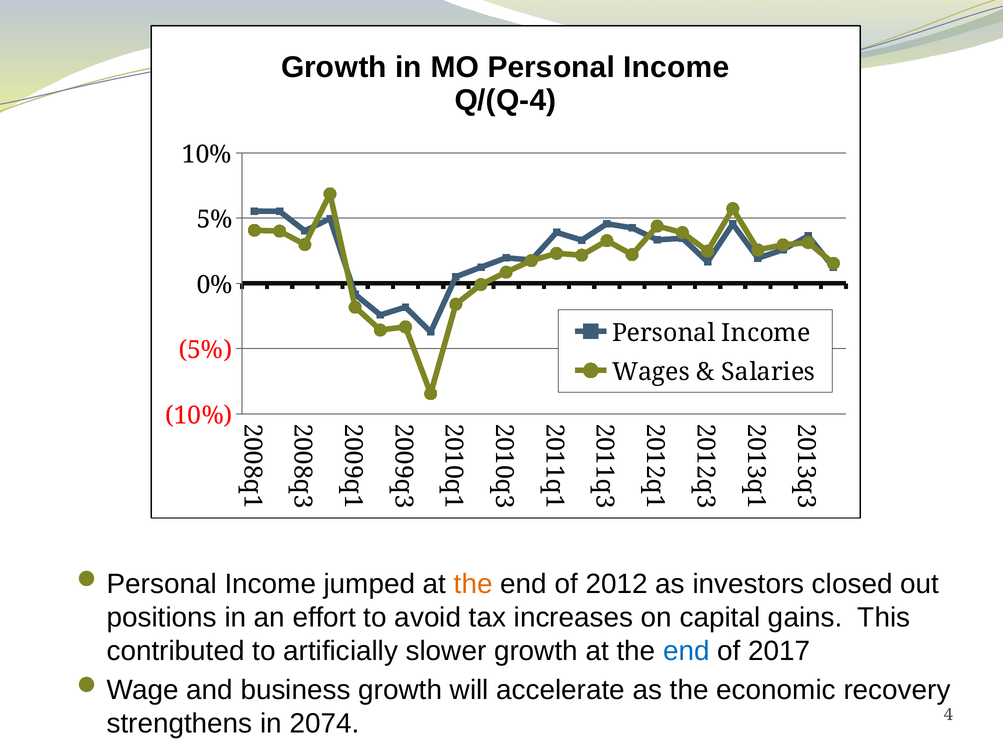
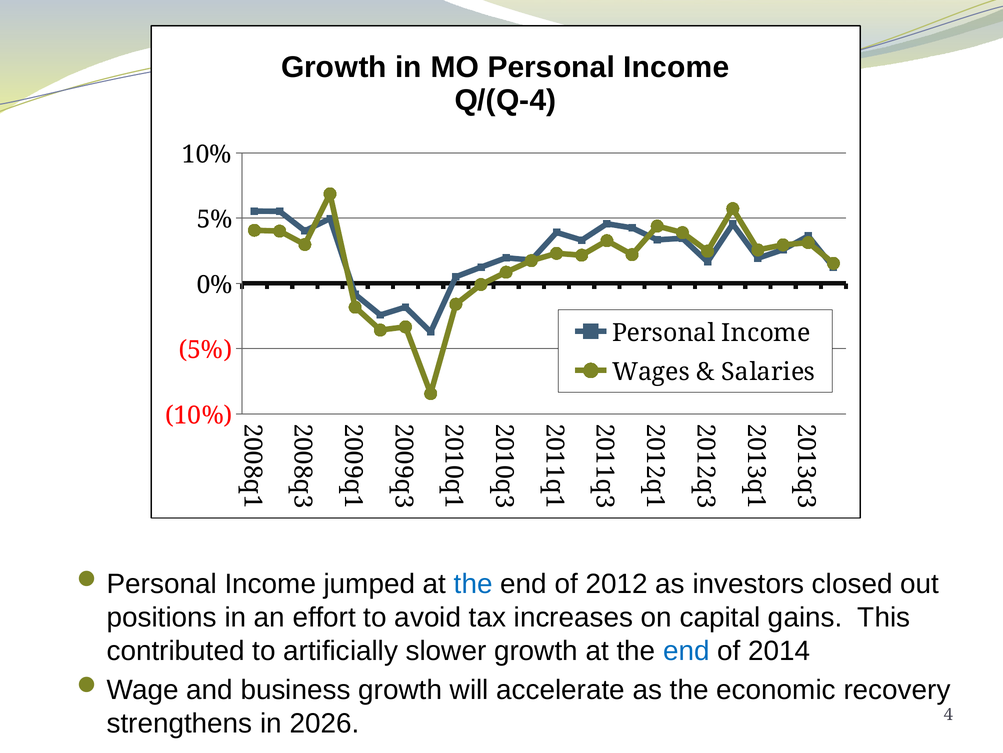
the at (473, 584) colour: orange -> blue
2017: 2017 -> 2014
2074: 2074 -> 2026
